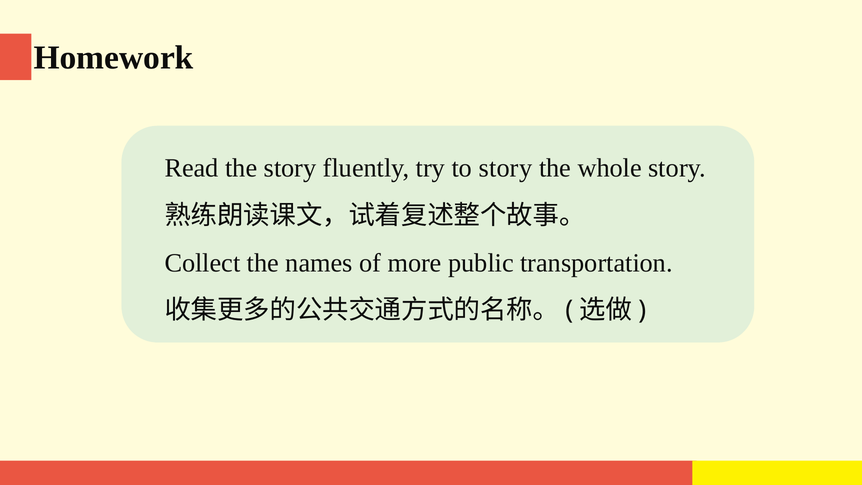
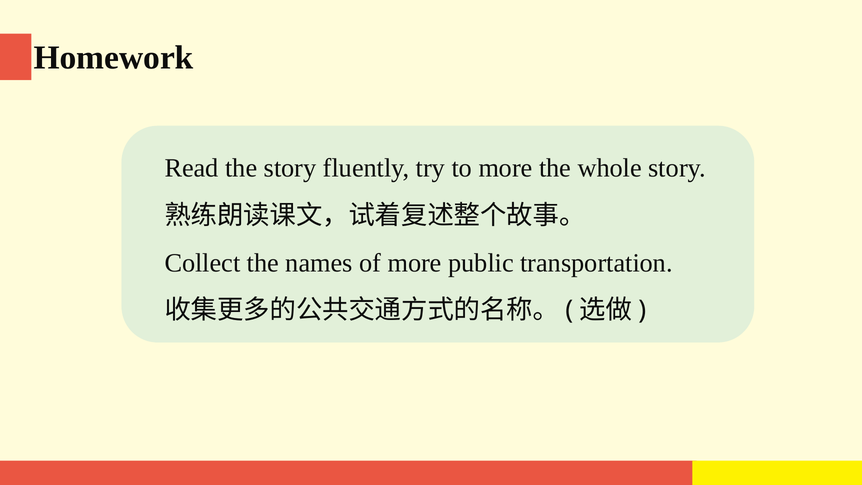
to story: story -> more
